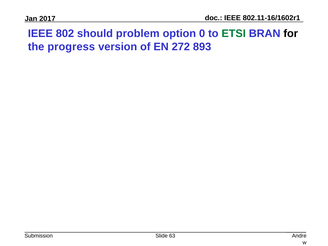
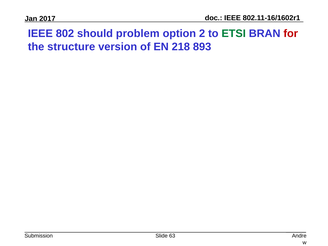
0: 0 -> 2
for colour: black -> red
progress: progress -> structure
272: 272 -> 218
